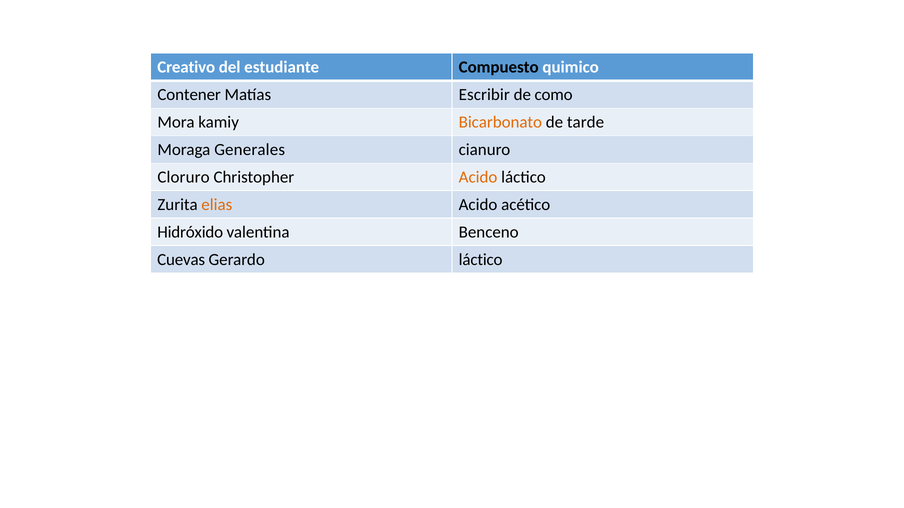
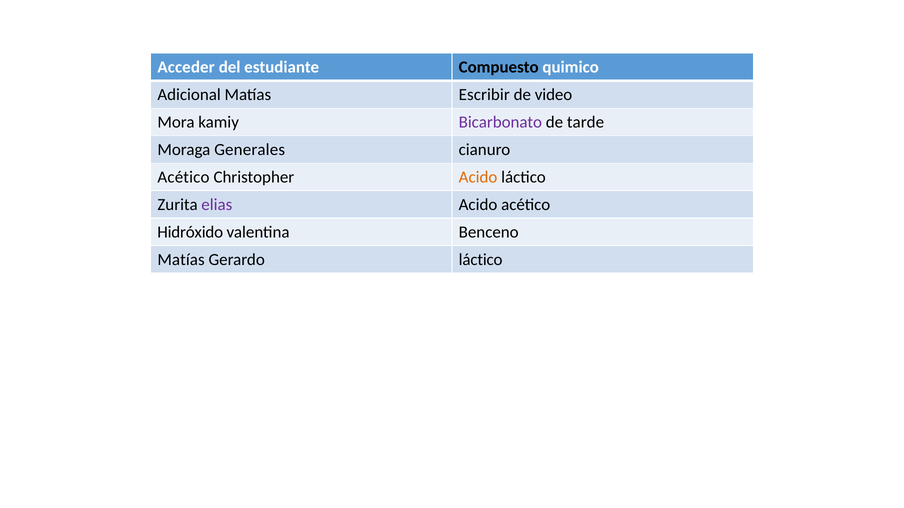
Creativo: Creativo -> Acceder
Contener: Contener -> Adicional
como: como -> video
Bicarbonato colour: orange -> purple
Cloruro at (184, 177): Cloruro -> Acético
elias colour: orange -> purple
Cuevas at (181, 260): Cuevas -> Matías
